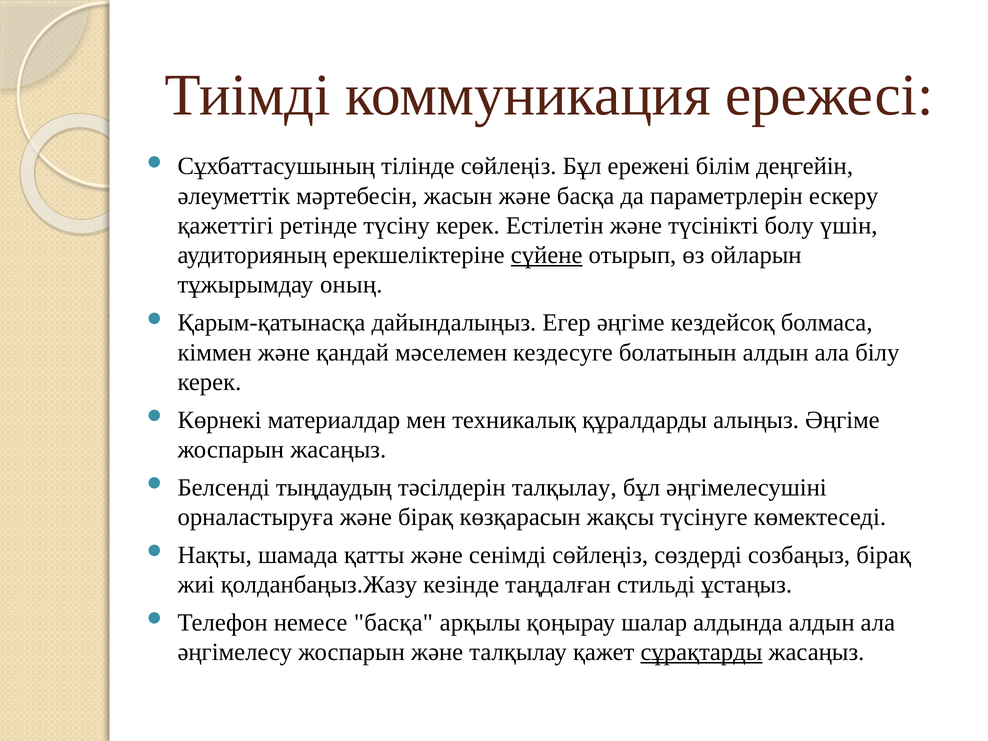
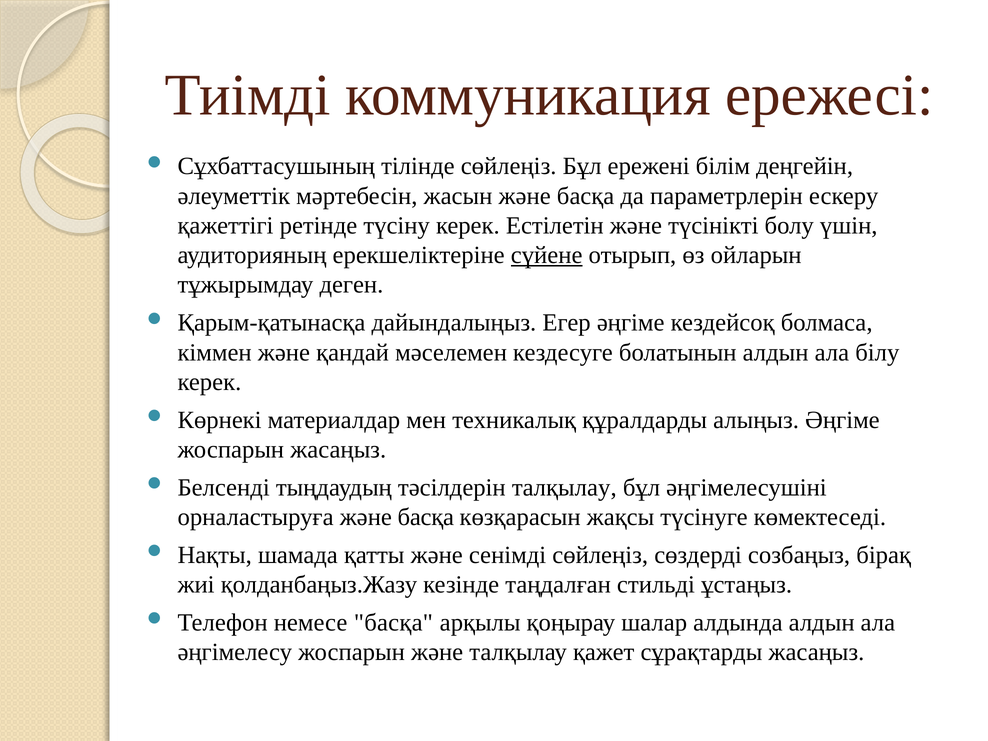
оның: оның -> деген
орналастыруға және бірақ: бірақ -> басқа
сұрақтарды underline: present -> none
